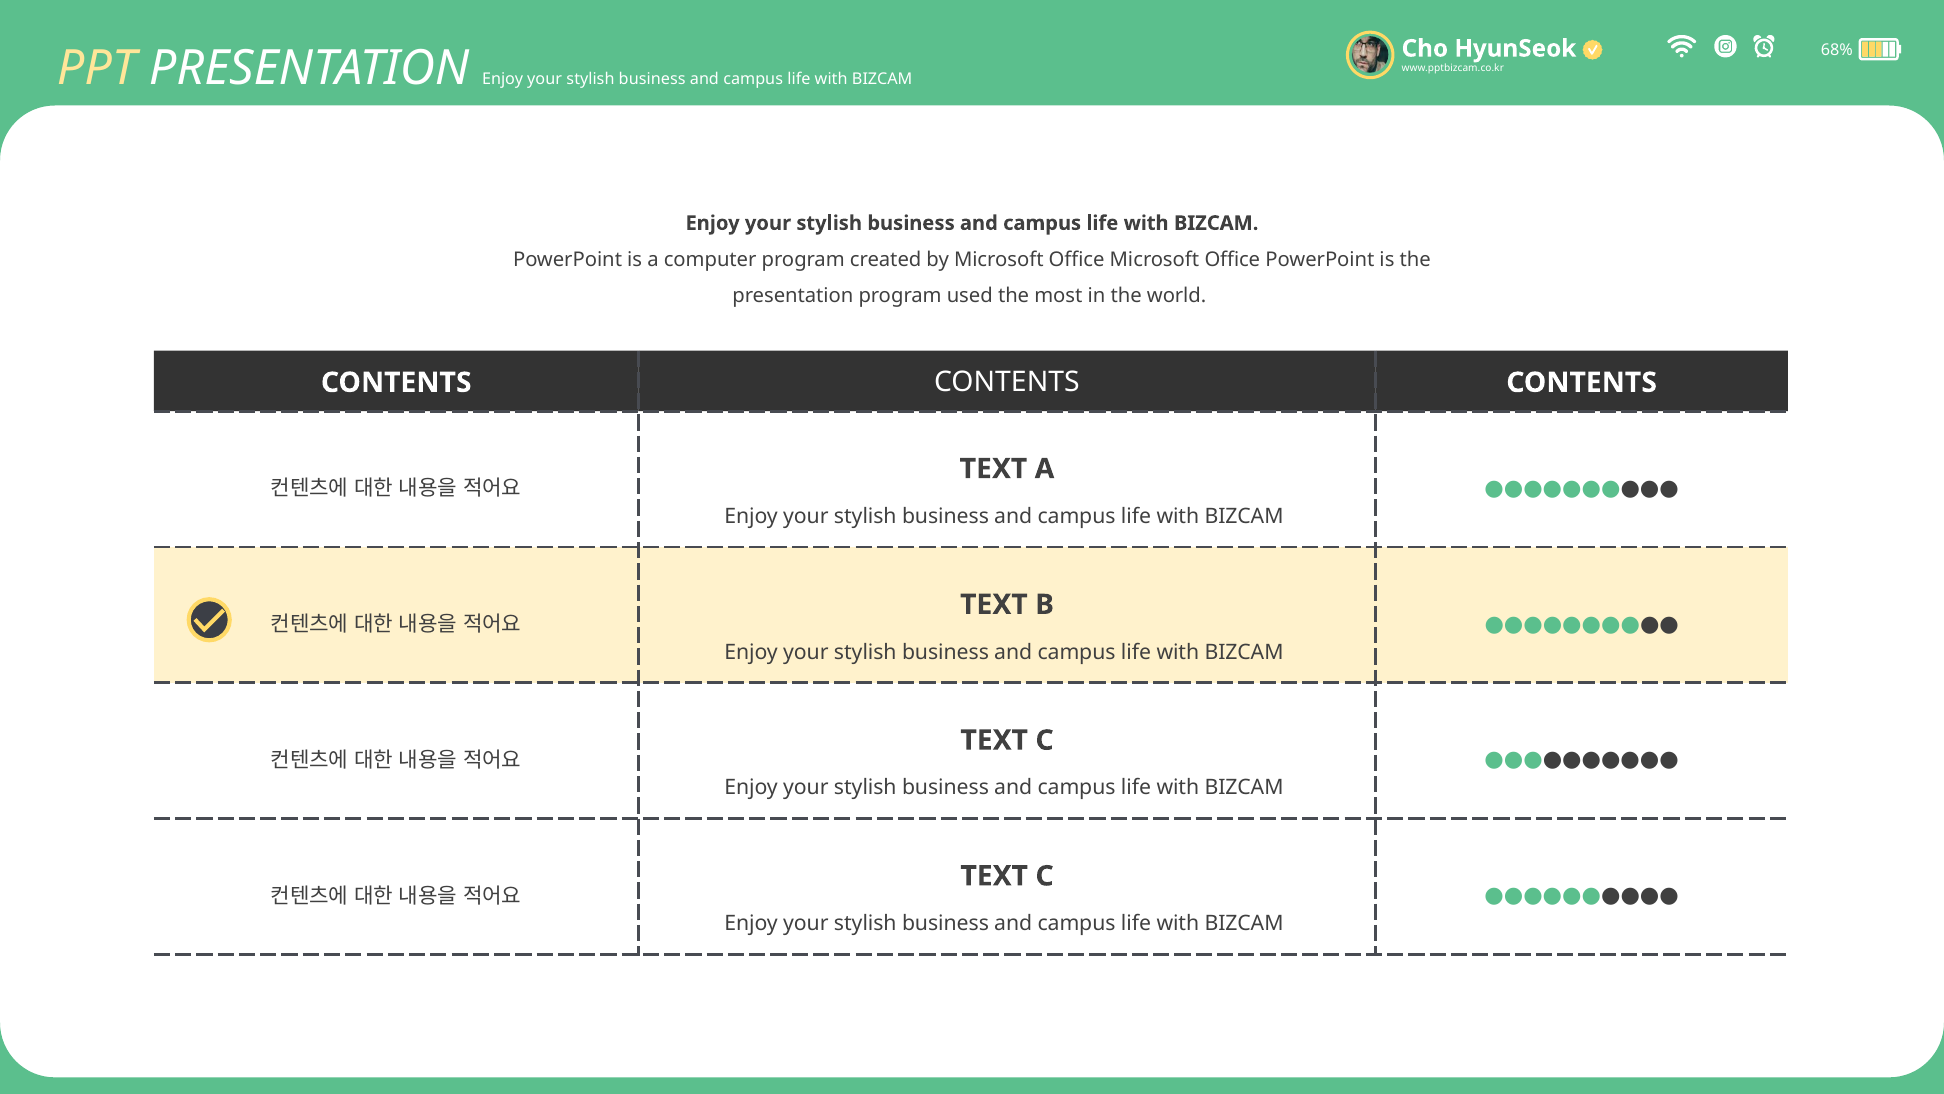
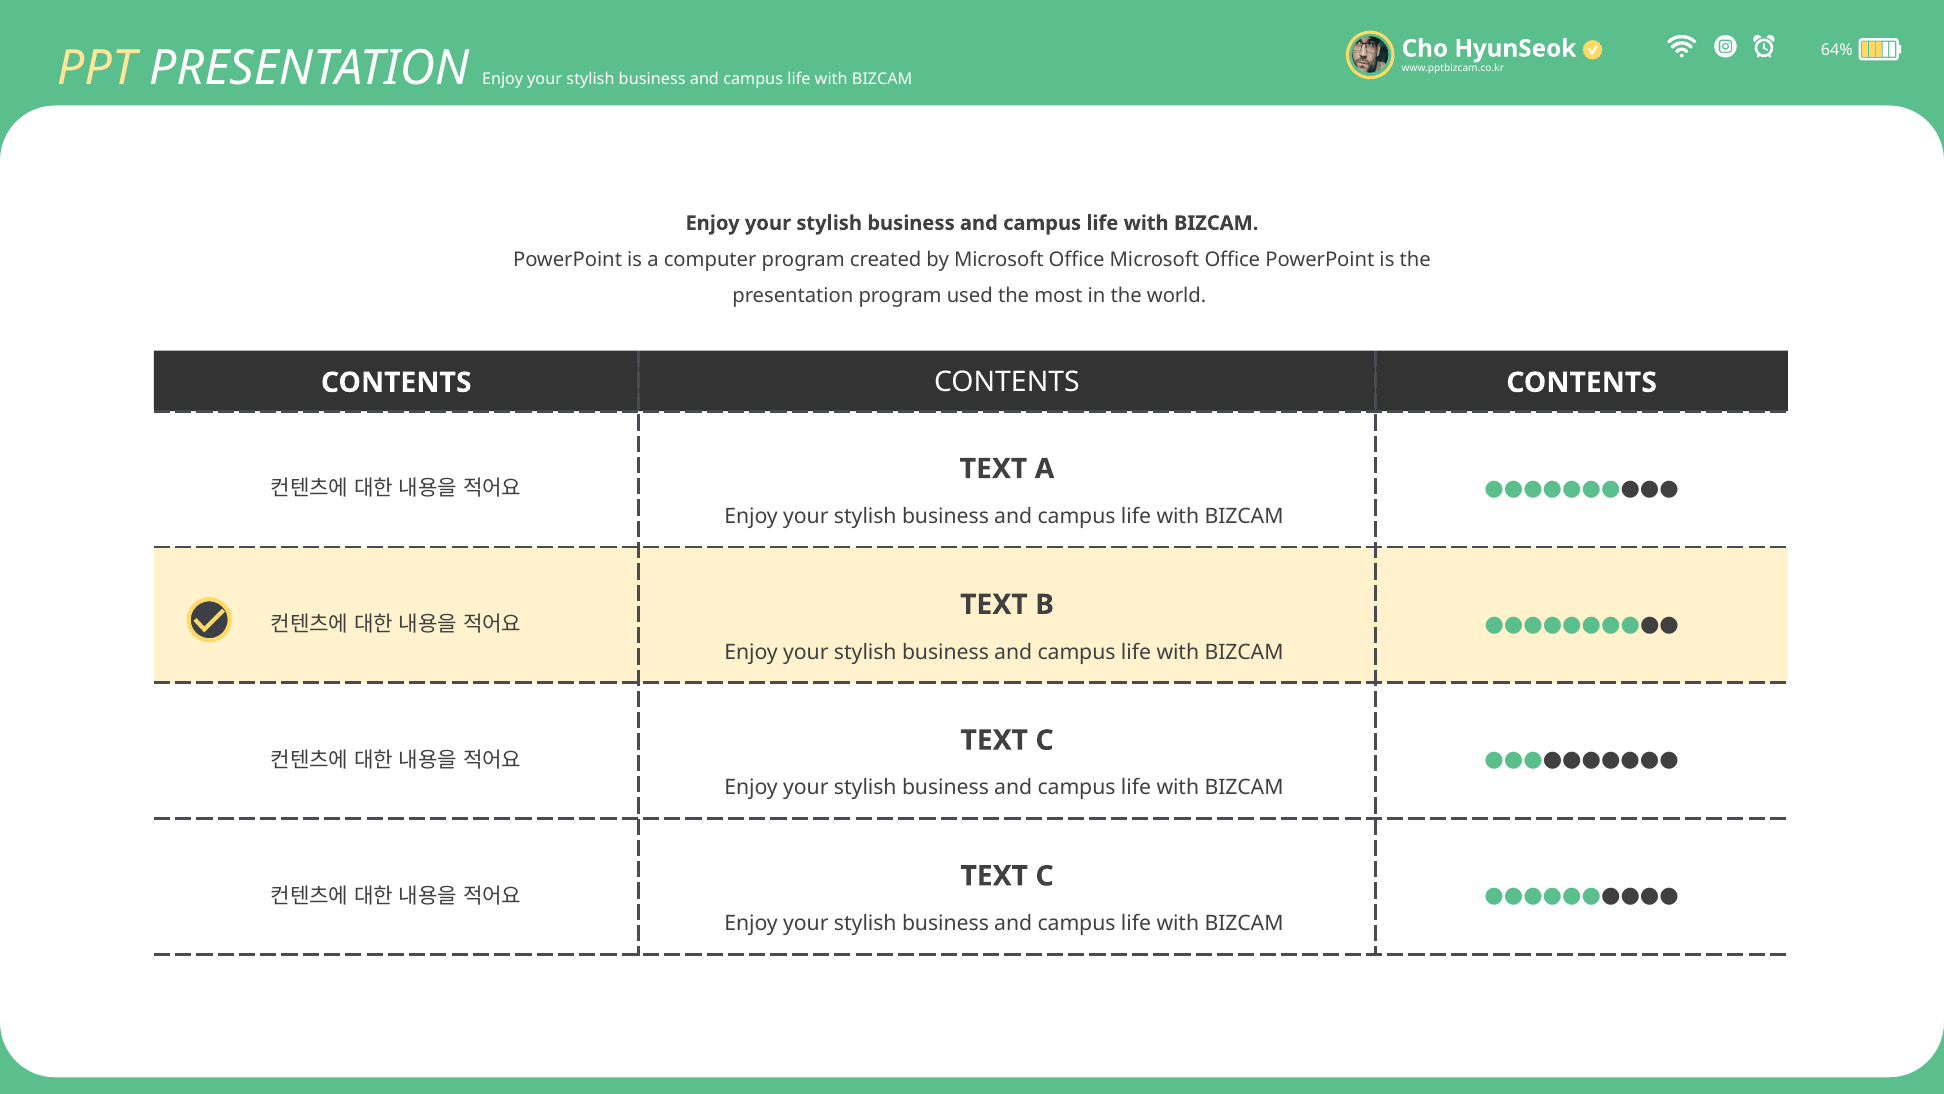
68%: 68% -> 64%
